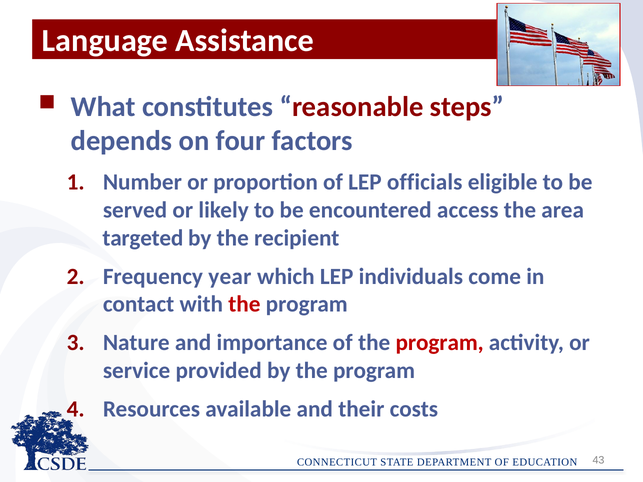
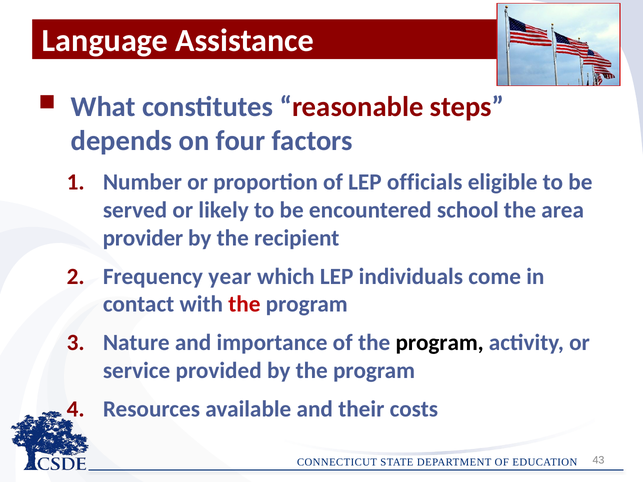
access: access -> school
targeted: targeted -> provider
program at (440, 343) colour: red -> black
